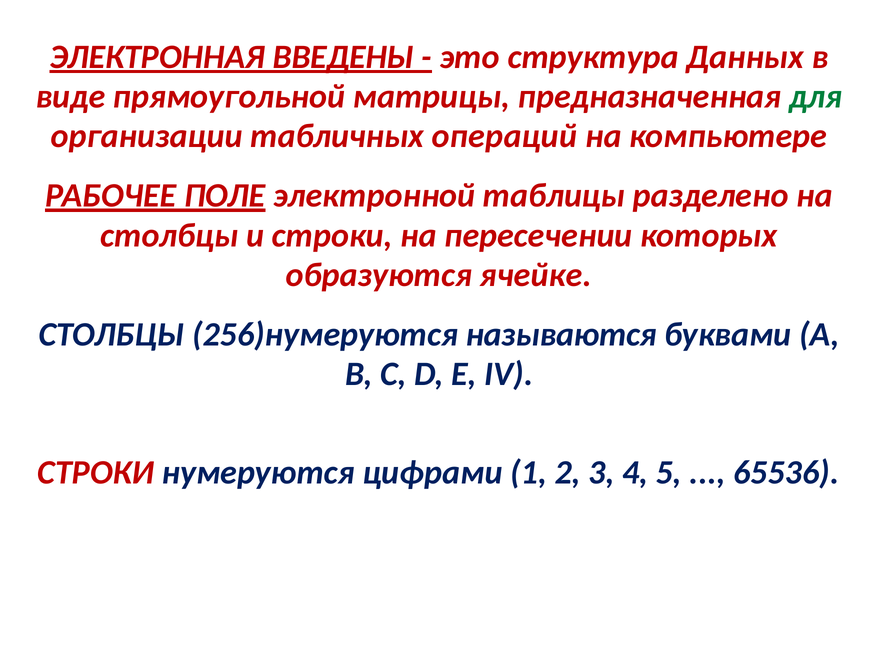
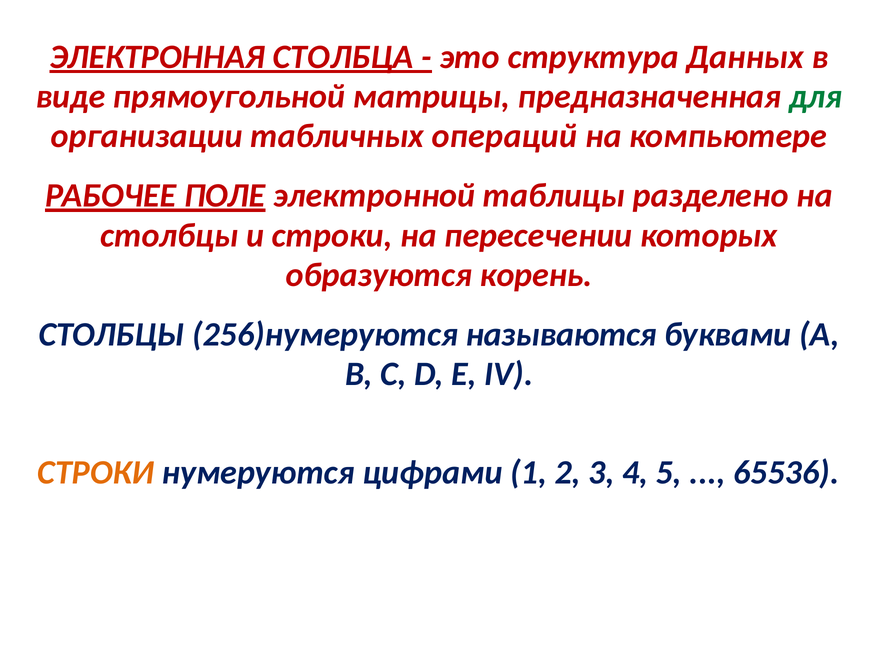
ВВЕДЕНЫ: ВВЕДЕНЫ -> СТОЛБЦА
ячейке: ячейке -> корень
СТРОКИ at (96, 472) colour: red -> orange
